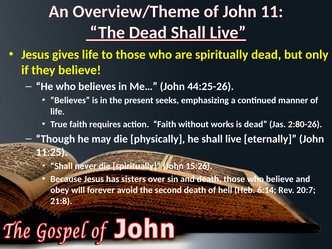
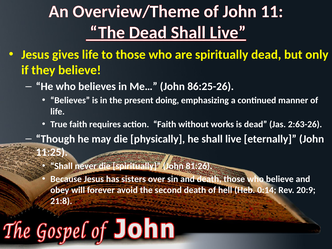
44:25-26: 44:25-26 -> 86:25-26
seeks: seeks -> doing
2:80-26: 2:80-26 -> 2:63-26
15:26: 15:26 -> 81:26
6:14: 6:14 -> 0:14
20:7: 20:7 -> 20:9
